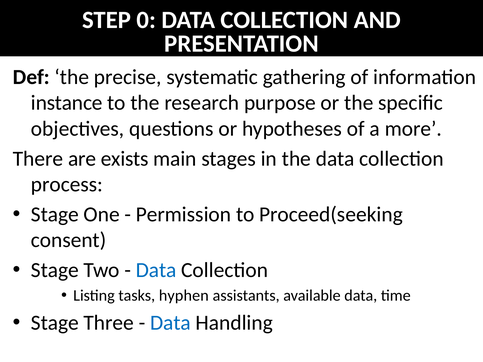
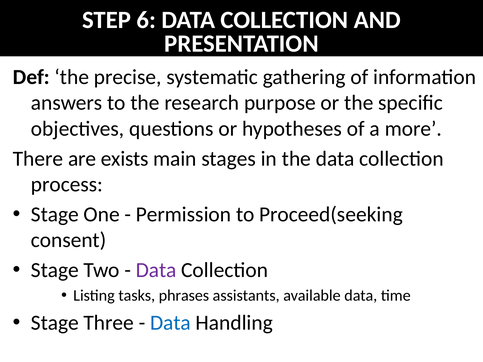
0: 0 -> 6
instance: instance -> answers
Data at (156, 270) colour: blue -> purple
hyphen: hyphen -> phrases
